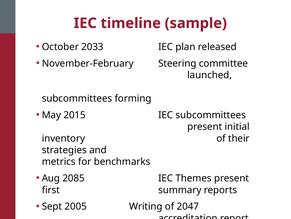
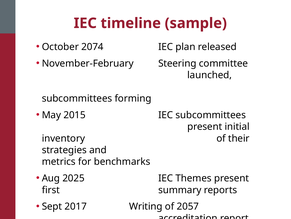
2033: 2033 -> 2074
2085: 2085 -> 2025
2005: 2005 -> 2017
2047: 2047 -> 2057
